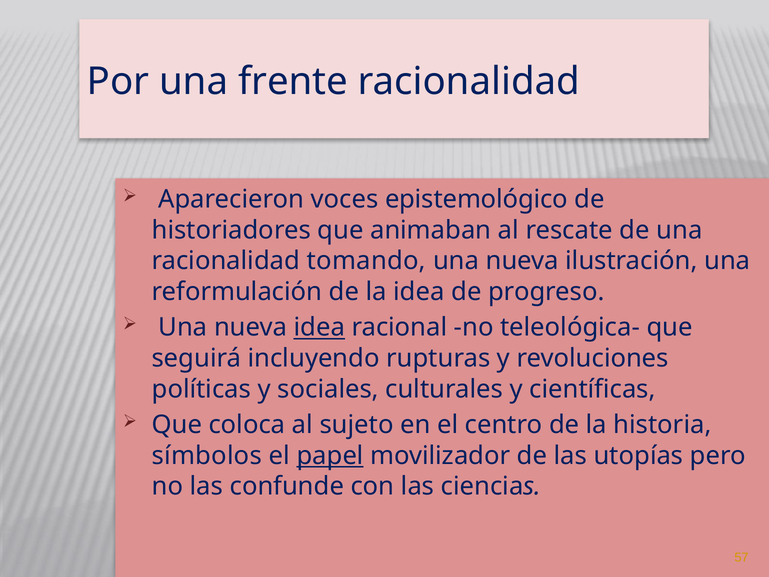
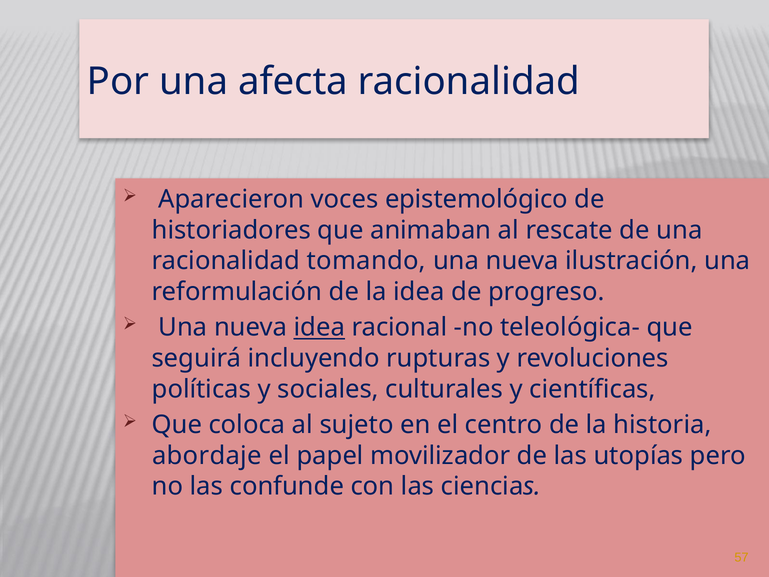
frente: frente -> afecta
símbolos: símbolos -> abordaje
papel underline: present -> none
